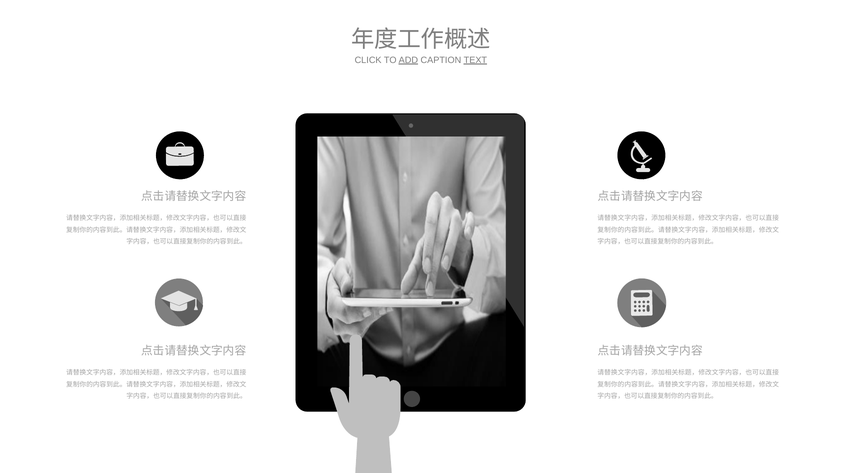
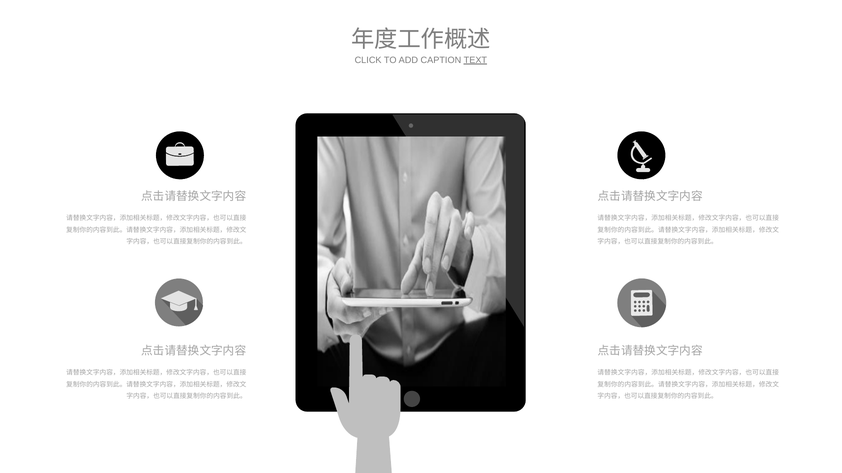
ADD underline: present -> none
